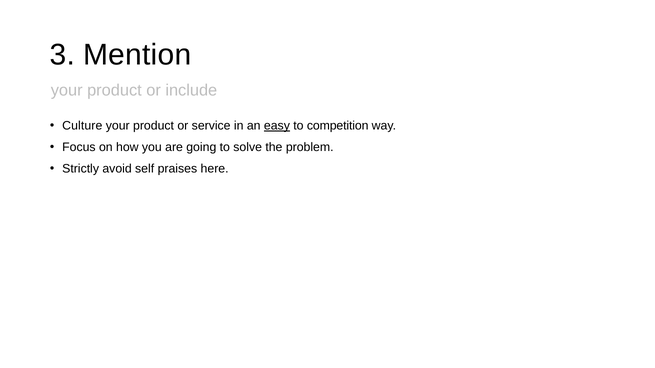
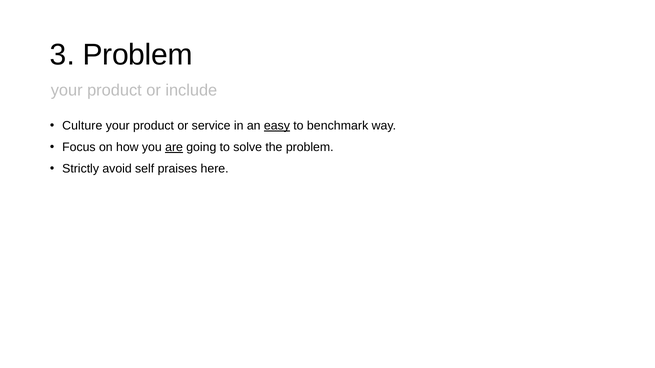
3 Mention: Mention -> Problem
competition: competition -> benchmark
are underline: none -> present
